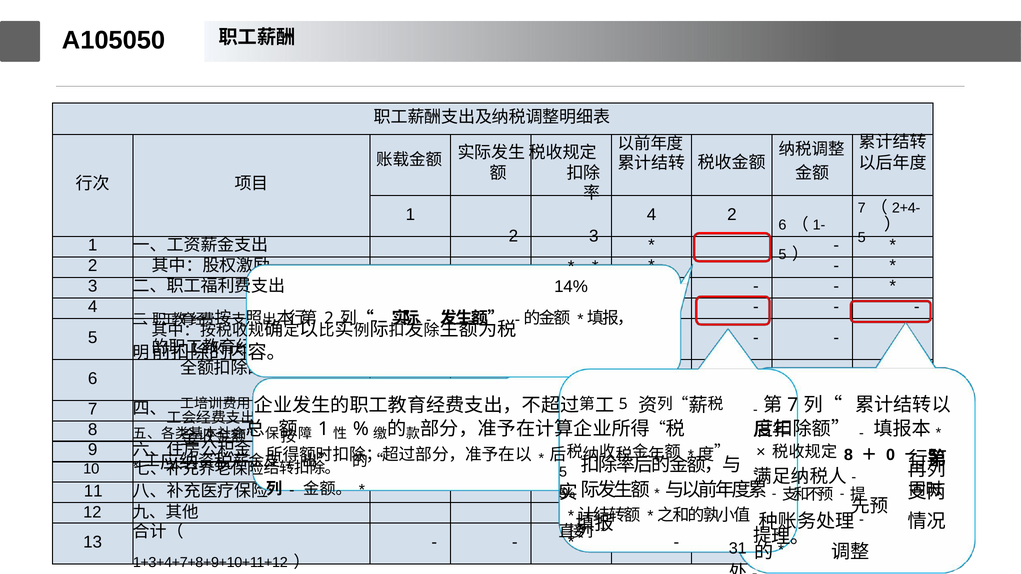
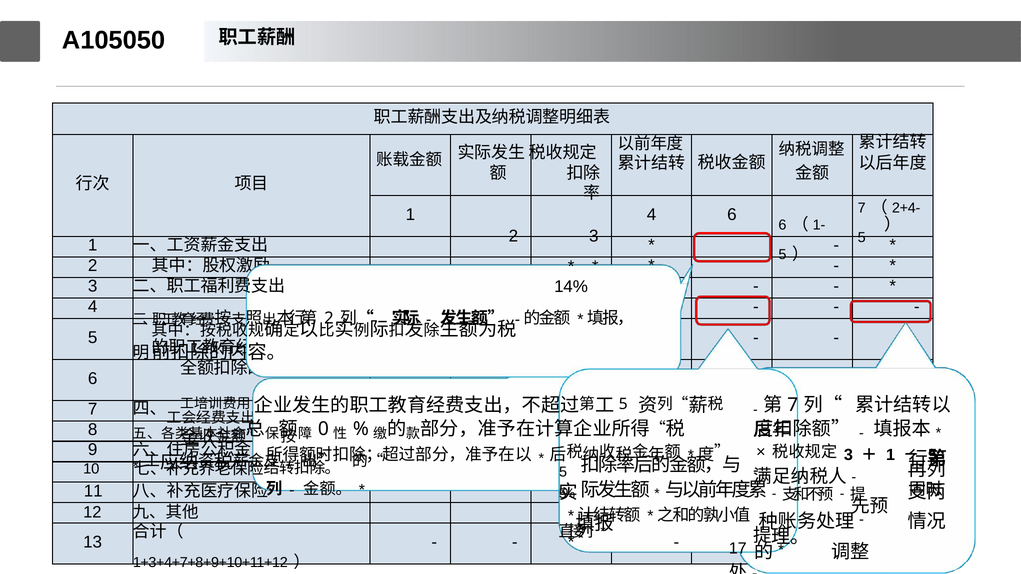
4 2: 2 -> 6
1 at (323, 429): 1 -> 0
8 at (848, 455): 8 -> 3
0 at (891, 455): 0 -> 1
31: 31 -> 17
